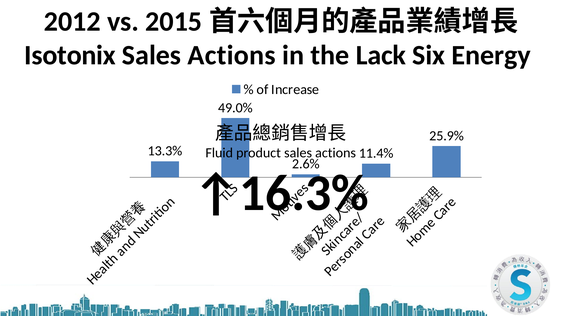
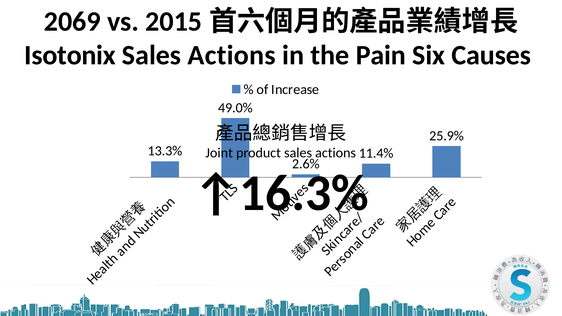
2012: 2012 -> 2069
Lack: Lack -> Pain
Energy: Energy -> Causes
Fluid: Fluid -> Joint
